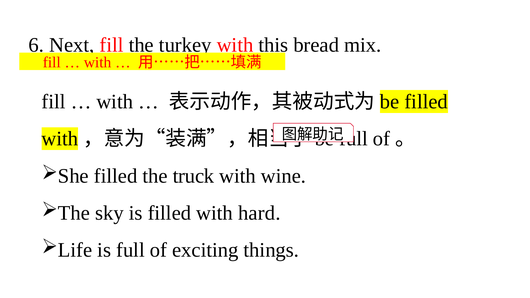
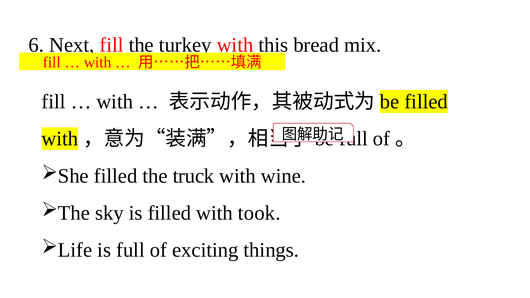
hard: hard -> took
